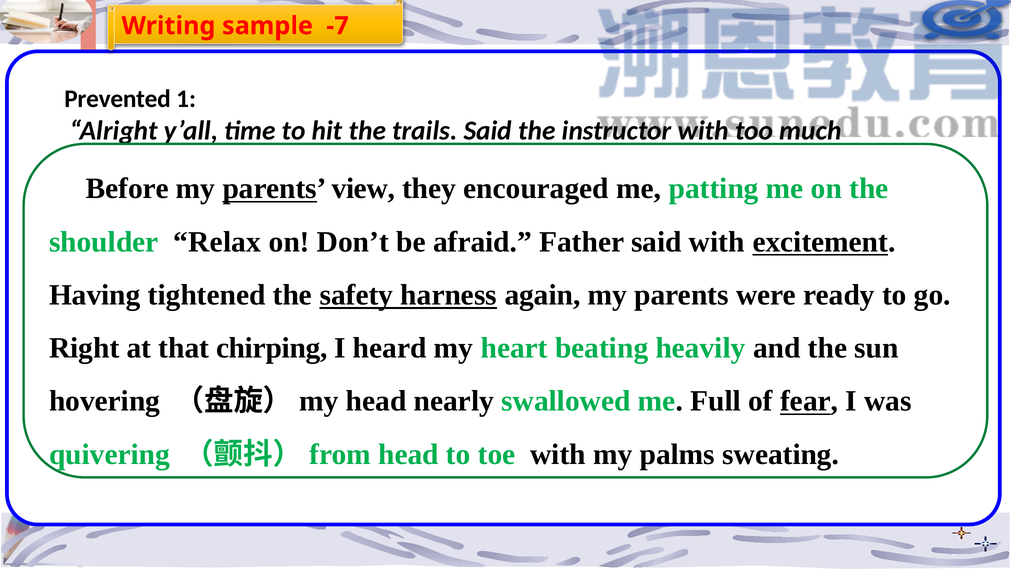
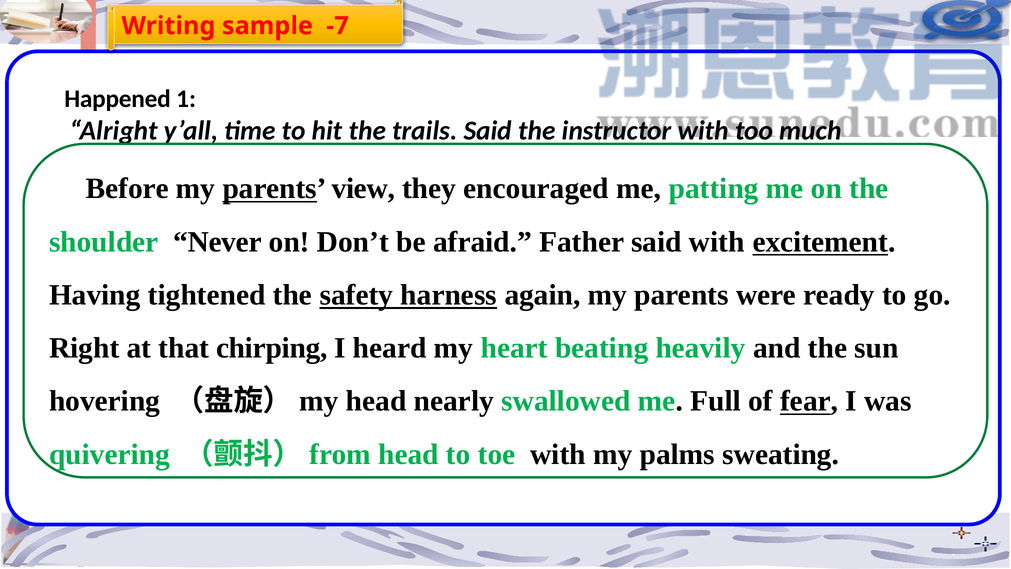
Prevented: Prevented -> Happened
Relax: Relax -> Never
